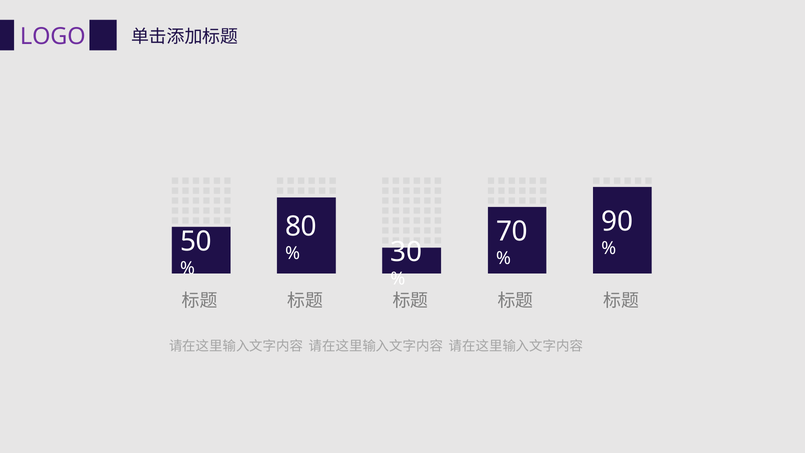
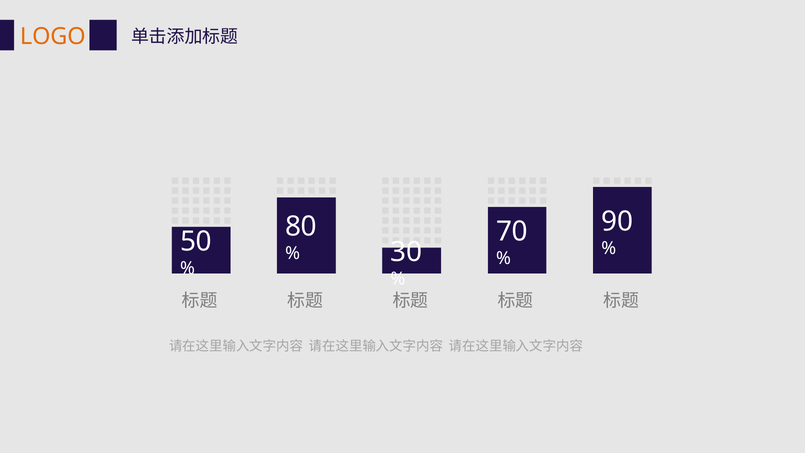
LOGO colour: purple -> orange
